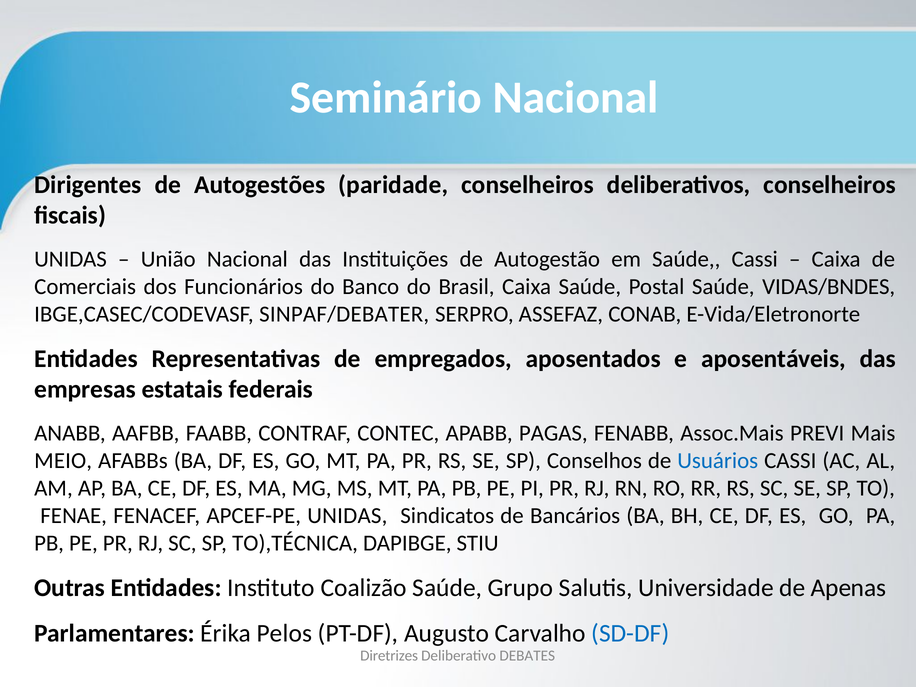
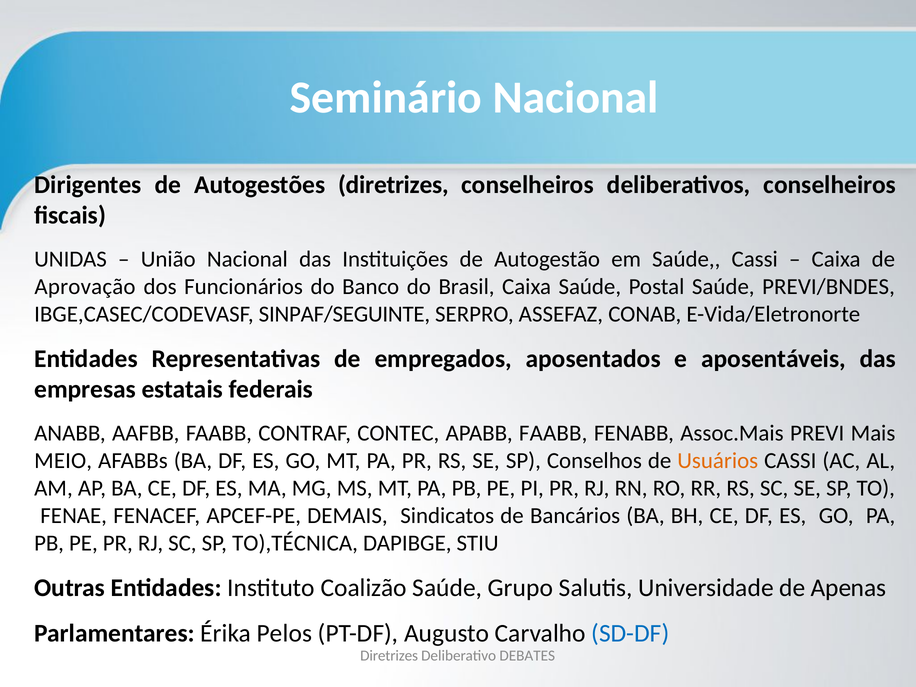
Autogestões paridade: paridade -> diretrizes
Comerciais: Comerciais -> Aprovação
VIDAS/BNDES: VIDAS/BNDES -> PREVI/BNDES
SINPAF/DEBATER: SINPAF/DEBATER -> SINPAF/SEGUINTE
APABB PAGAS: PAGAS -> FAABB
Usuários colour: blue -> orange
APCEF-PE UNIDAS: UNIDAS -> DEMAIS
